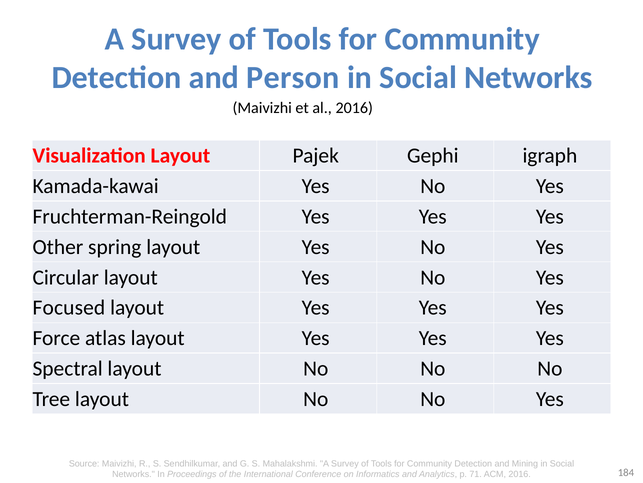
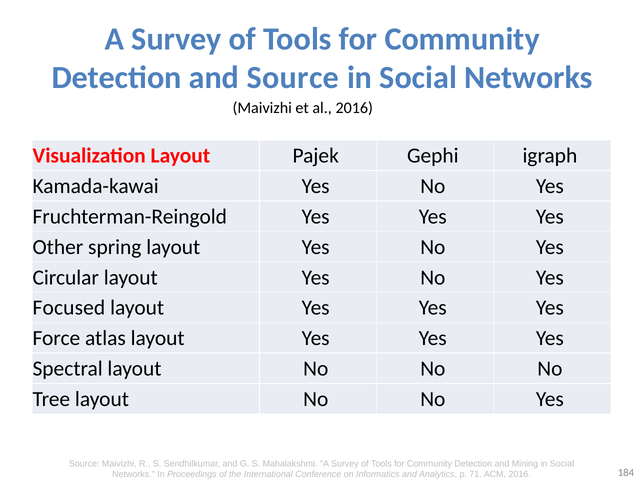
and Person: Person -> Source
